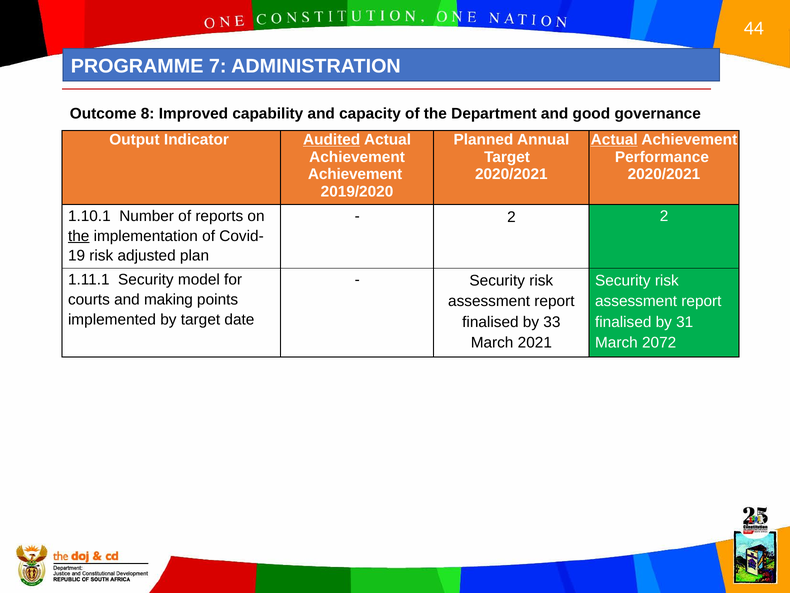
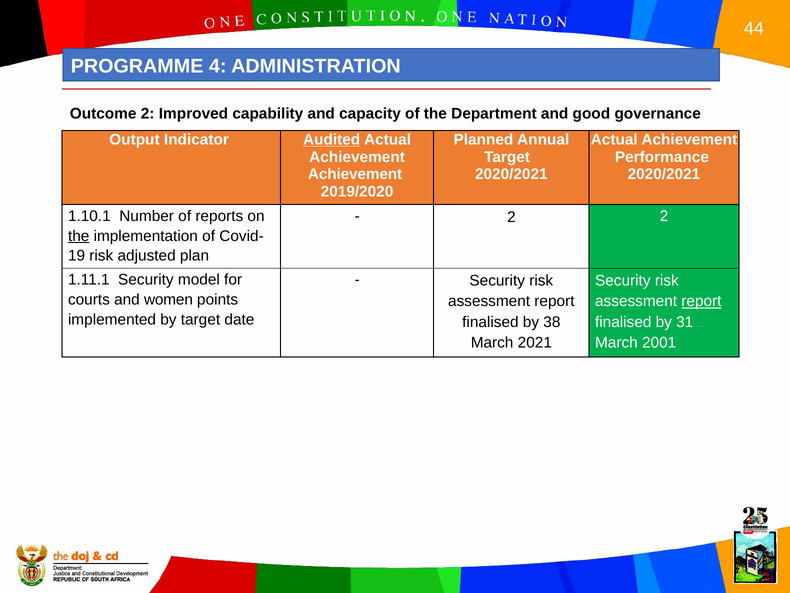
7: 7 -> 4
Outcome 8: 8 -> 2
Actual at (614, 140) underline: present -> none
making: making -> women
report at (701, 301) underline: none -> present
33: 33 -> 38
2072: 2072 -> 2001
